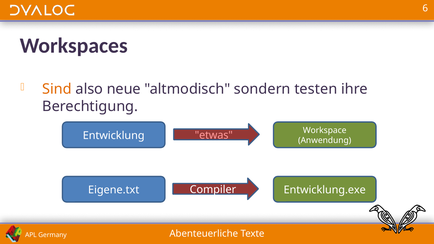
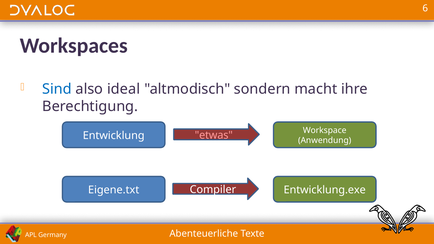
Sind colour: orange -> blue
neue: neue -> ideal
testen: testen -> macht
